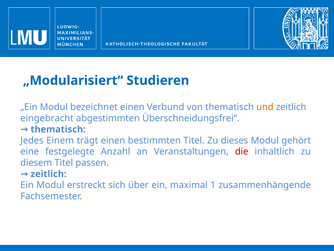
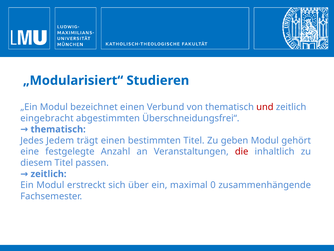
und colour: orange -> red
Einem: Einem -> Jedem
dieses: dieses -> geben
1: 1 -> 0
